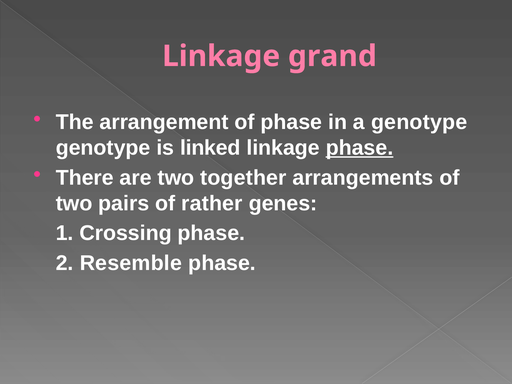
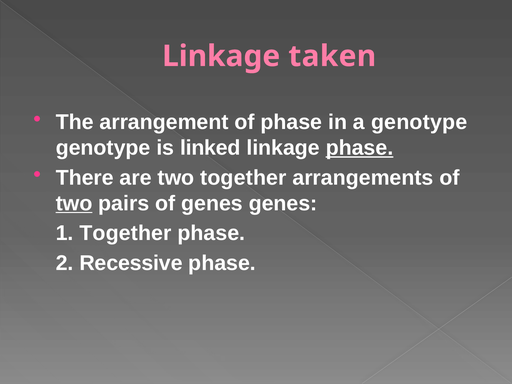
grand: grand -> taken
two at (74, 203) underline: none -> present
of rather: rather -> genes
1 Crossing: Crossing -> Together
Resemble: Resemble -> Recessive
